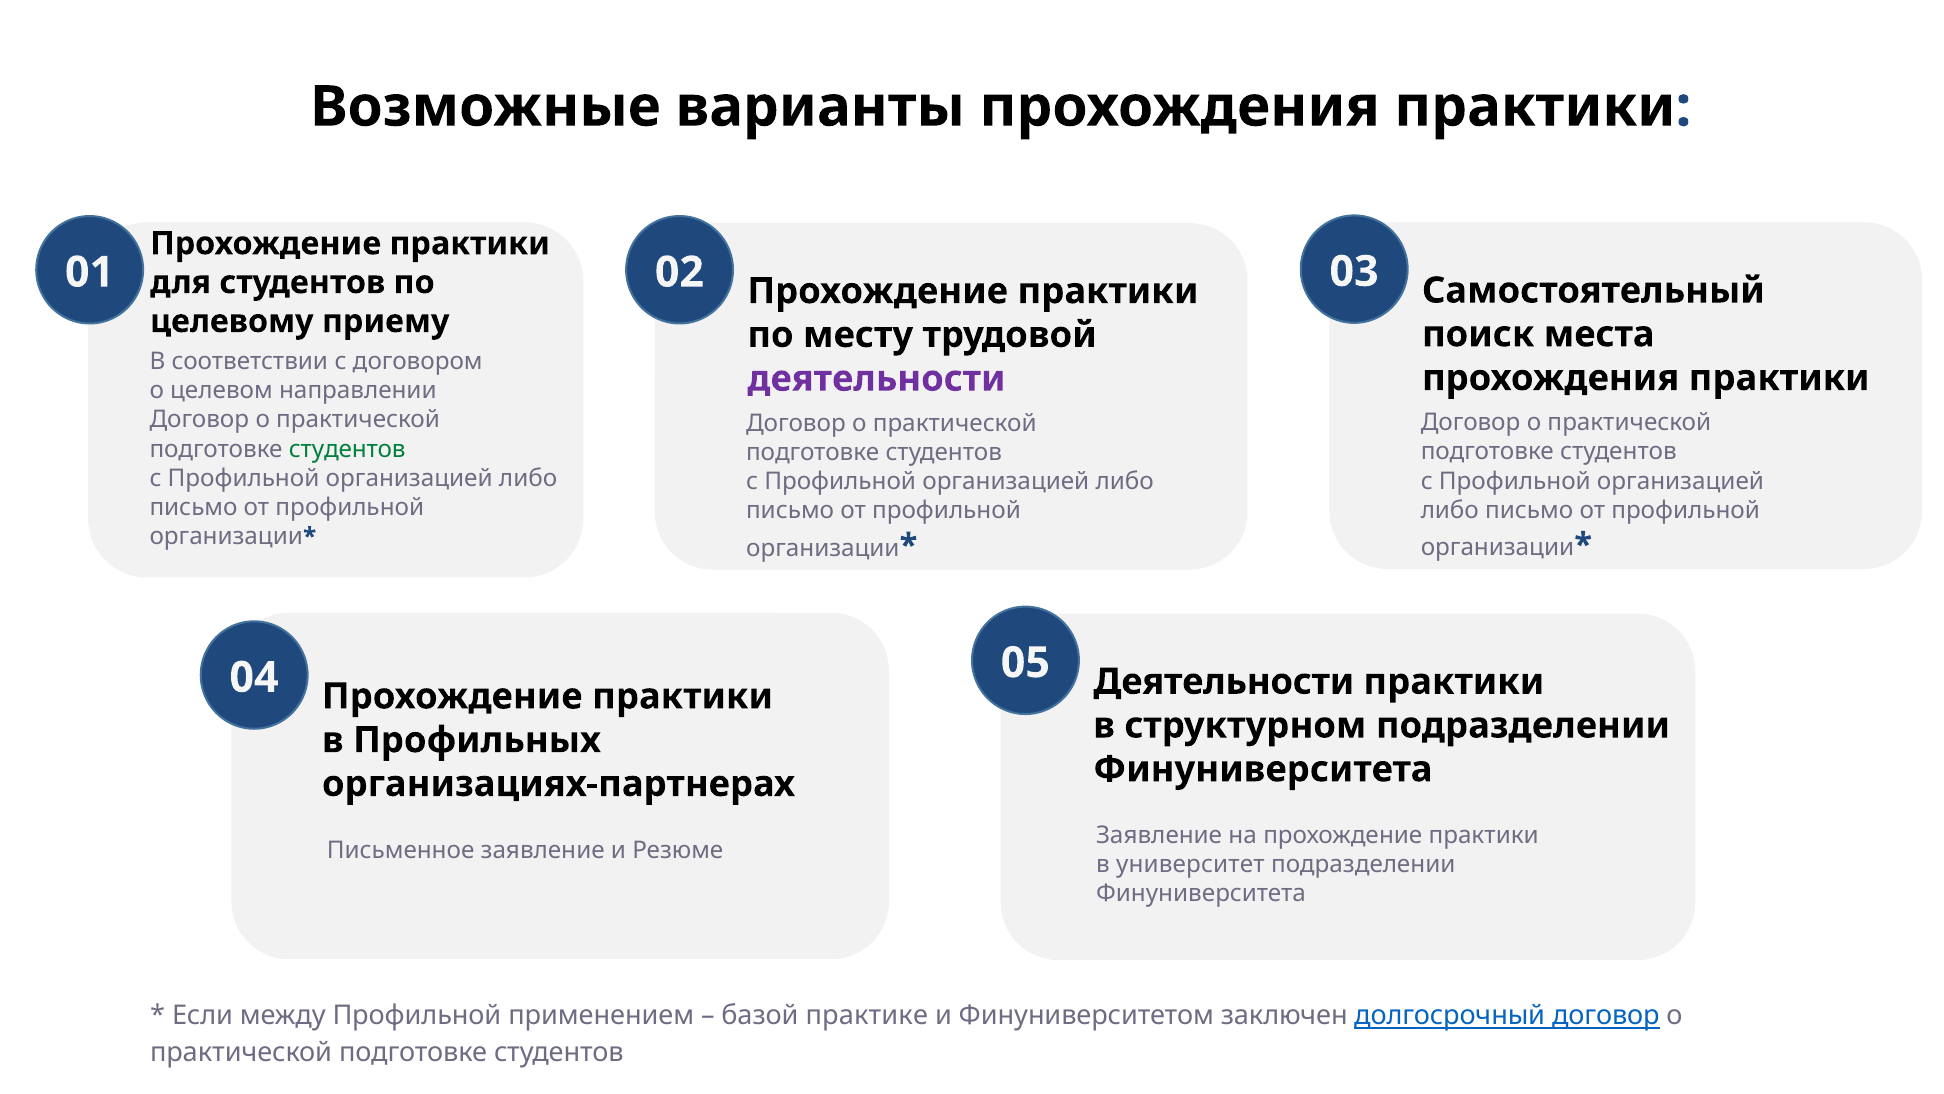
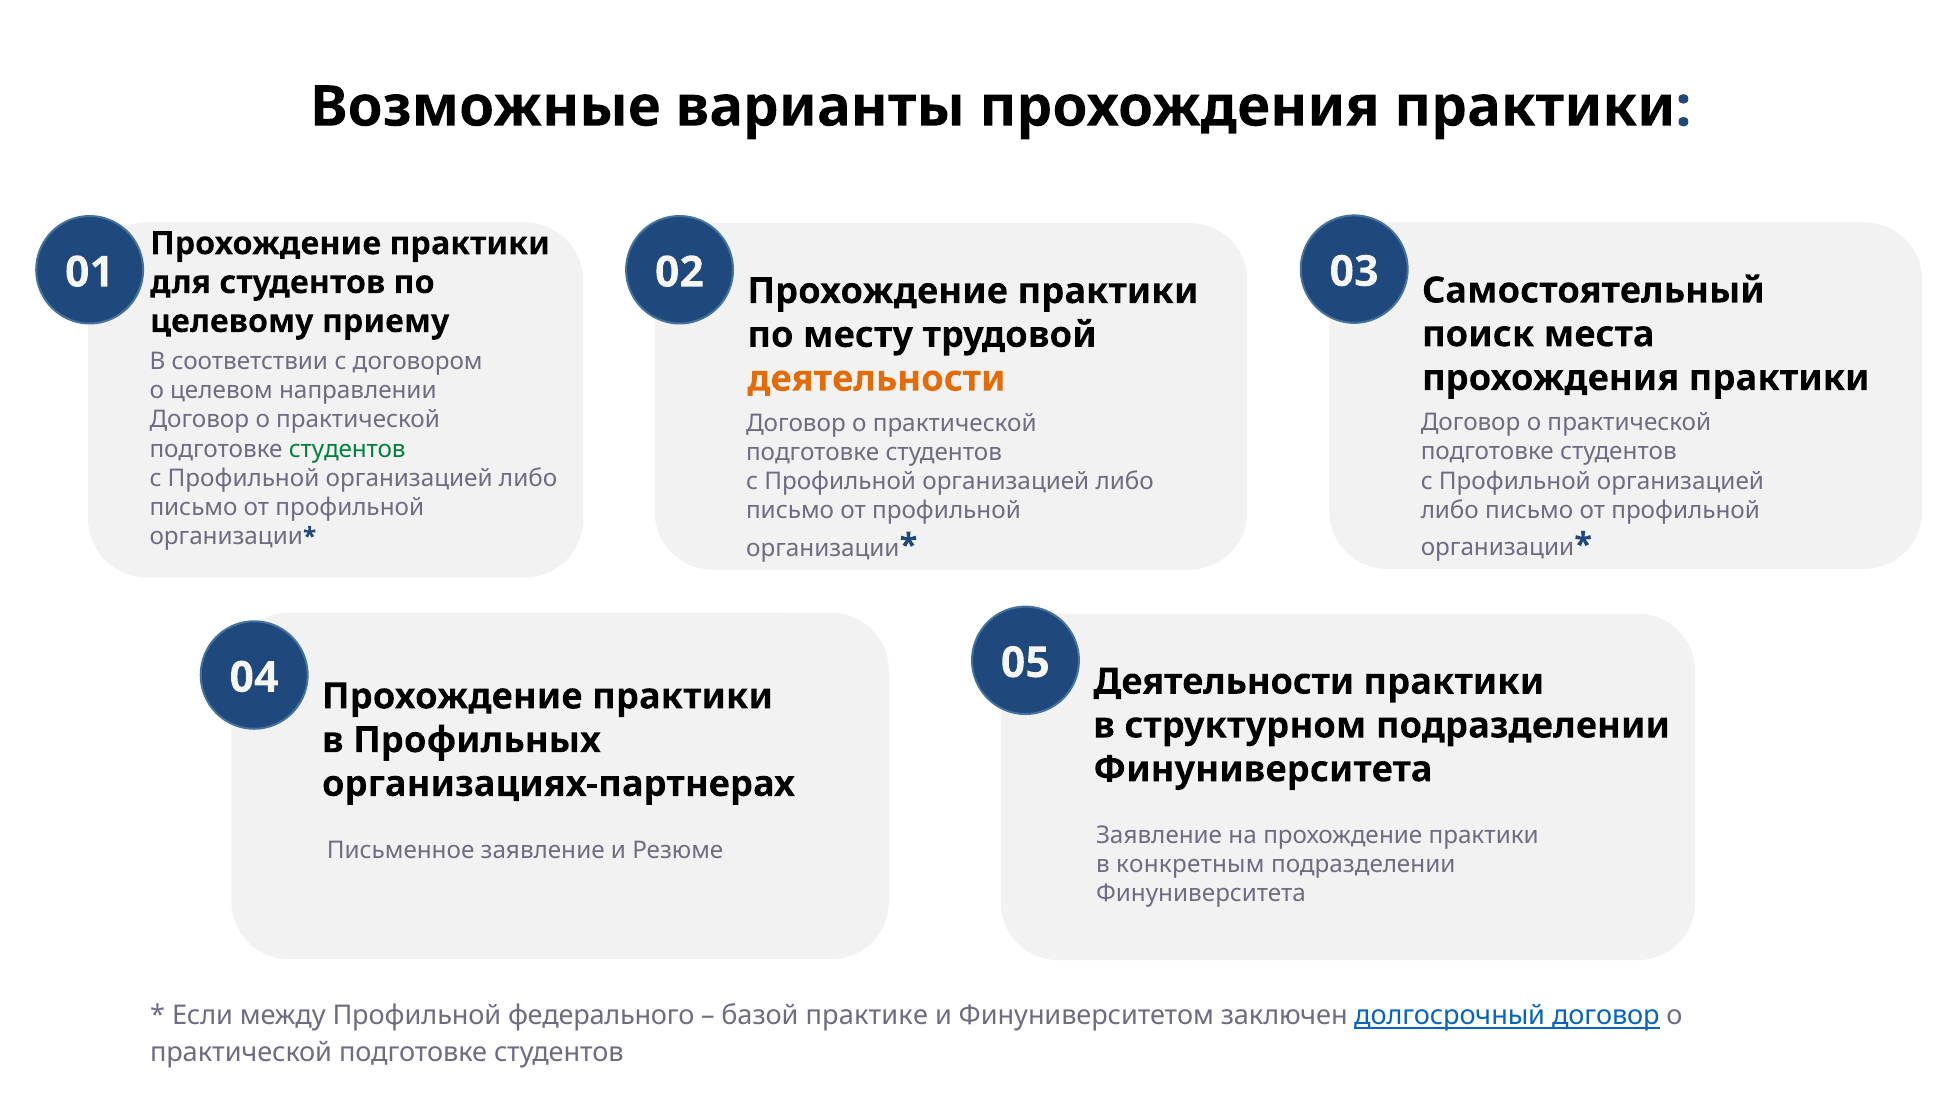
деятельности at (876, 379) colour: purple -> orange
университет: университет -> конкретным
применением: применением -> федерального
